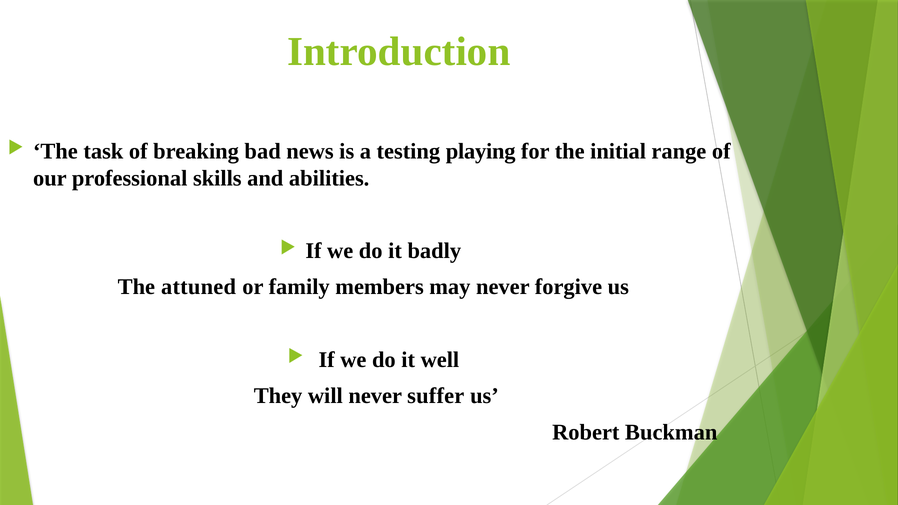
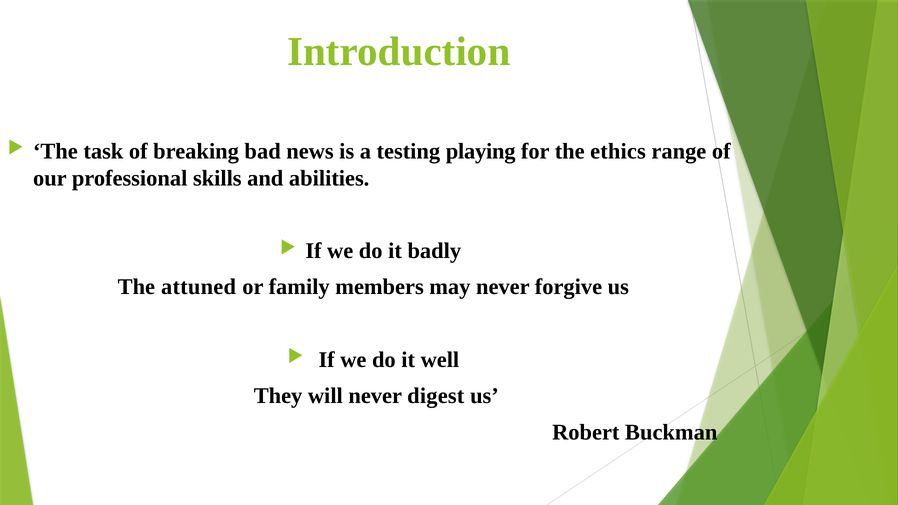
initial: initial -> ethics
suffer: suffer -> digest
